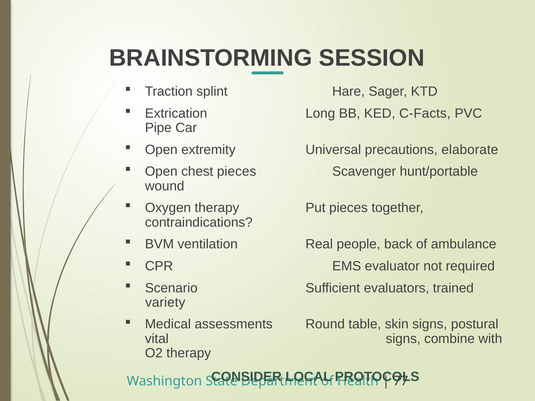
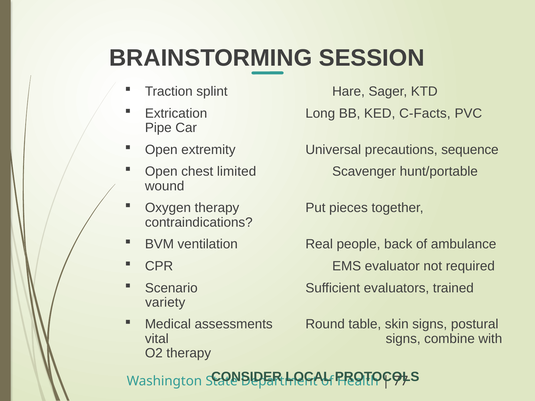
elaborate: elaborate -> sequence
chest pieces: pieces -> limited
